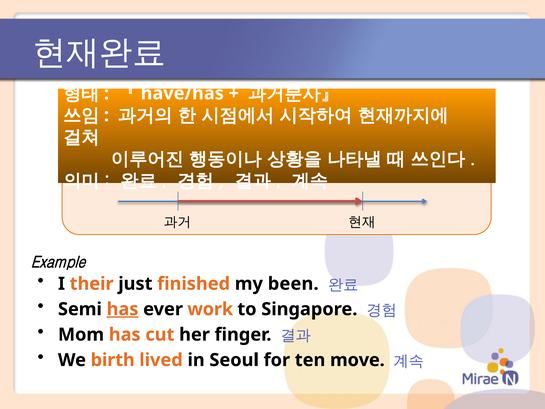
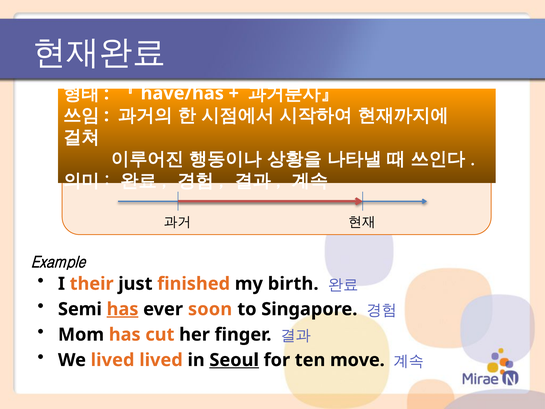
been: been -> birth
work: work -> soon
We birth: birth -> lived
Seoul underline: none -> present
